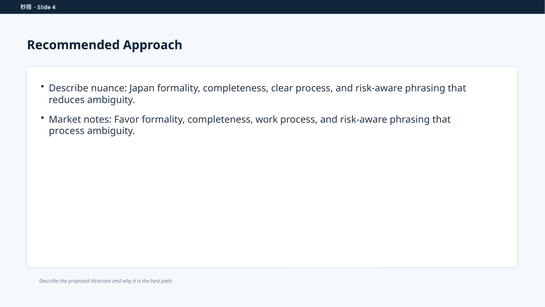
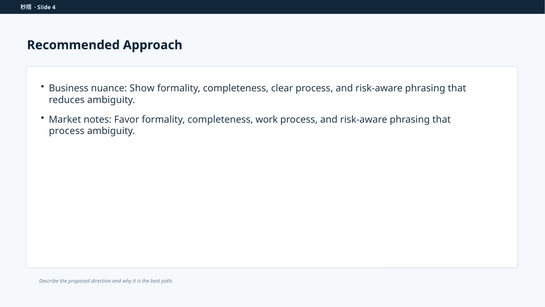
Describe at (69, 88): Describe -> Business
Japan: Japan -> Show
